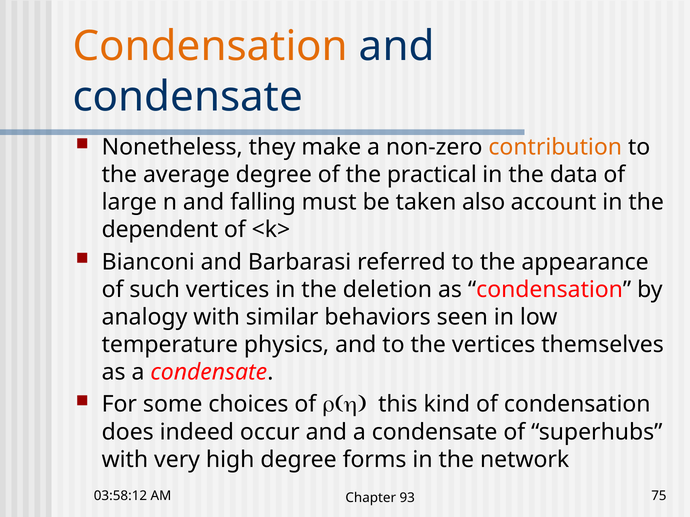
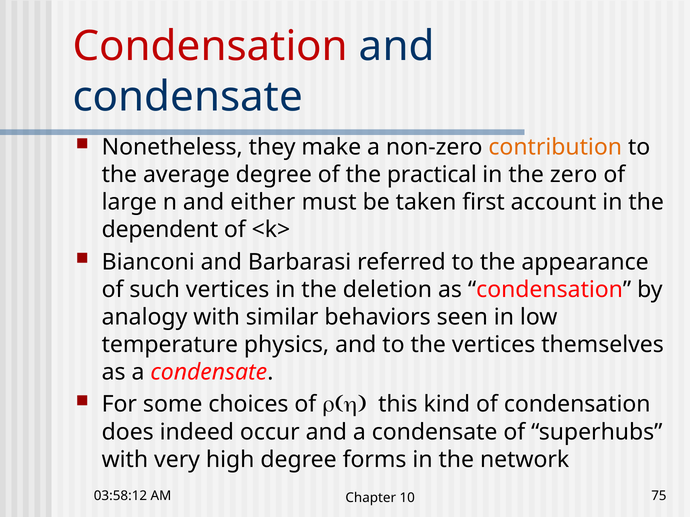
Condensation at (210, 46) colour: orange -> red
data: data -> zero
falling: falling -> either
also: also -> first
93: 93 -> 10
